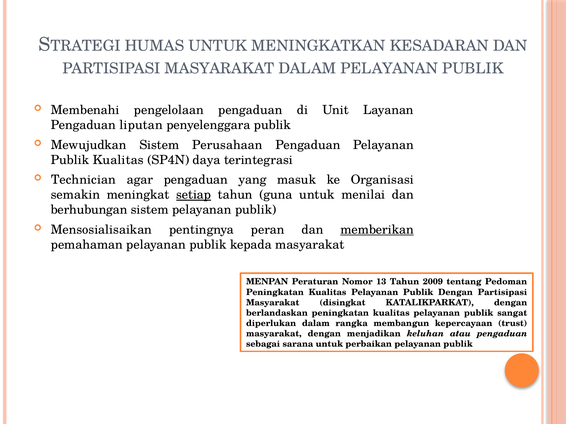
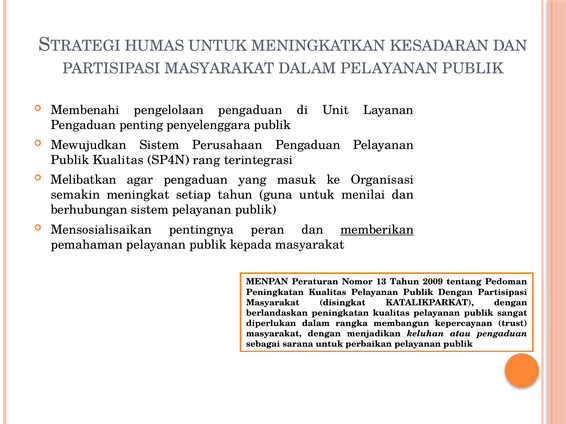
liputan: liputan -> penting
daya: daya -> rang
Technician: Technician -> Melibatkan
setiap underline: present -> none
